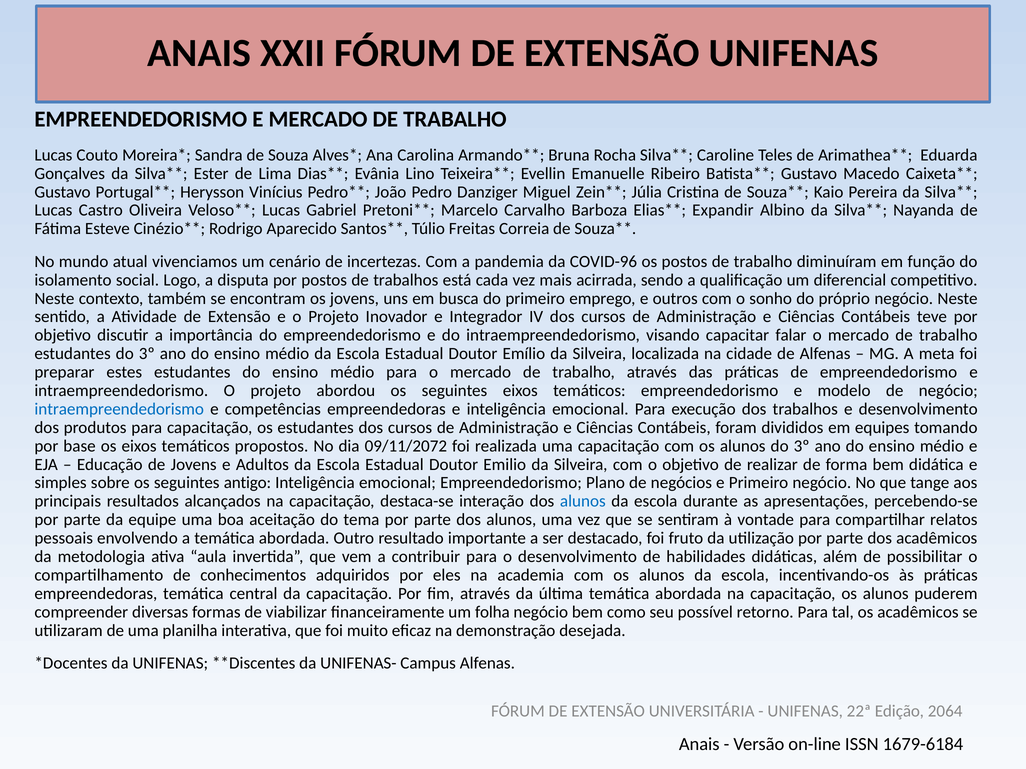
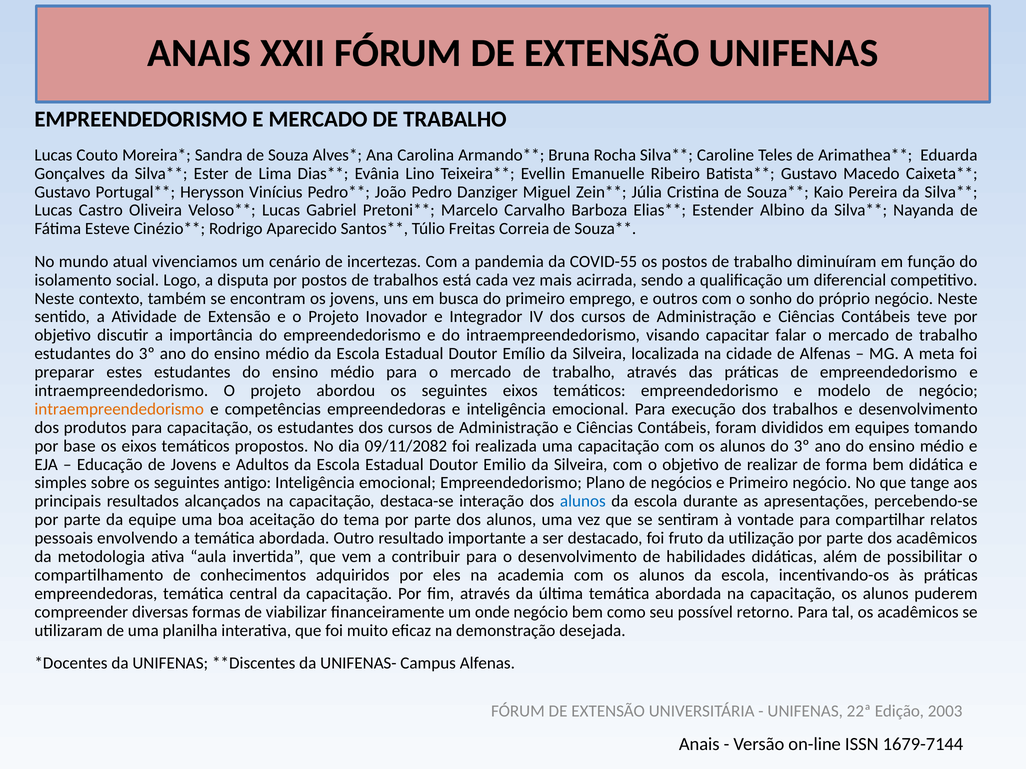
Expandir: Expandir -> Estender
COVID-96: COVID-96 -> COVID-55
intraempreendedorismo at (119, 409) colour: blue -> orange
09/11/2072: 09/11/2072 -> 09/11/2082
folha: folha -> onde
2064: 2064 -> 2003
1679-6184: 1679-6184 -> 1679-7144
